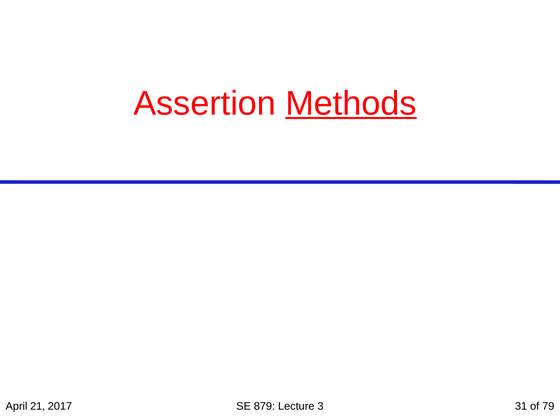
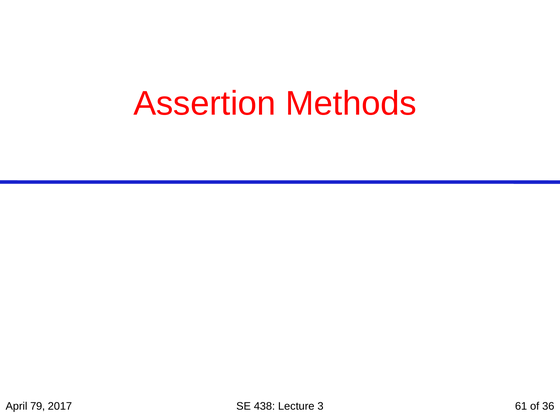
Methods underline: present -> none
21: 21 -> 79
879: 879 -> 438
31: 31 -> 61
79: 79 -> 36
